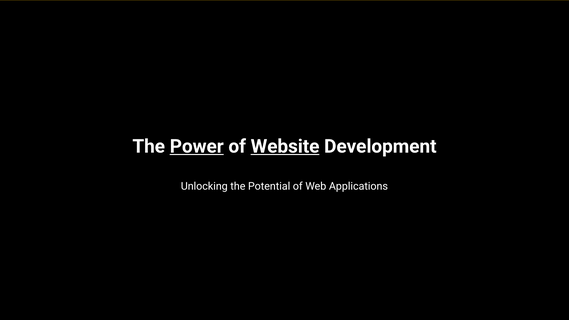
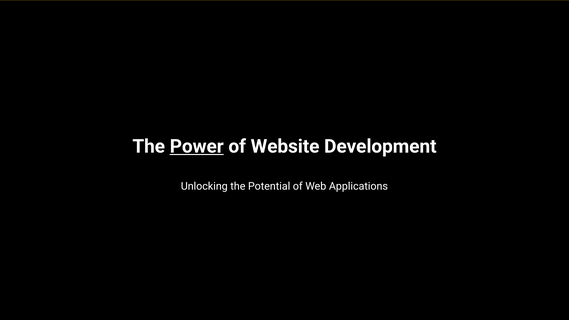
Website underline: present -> none
